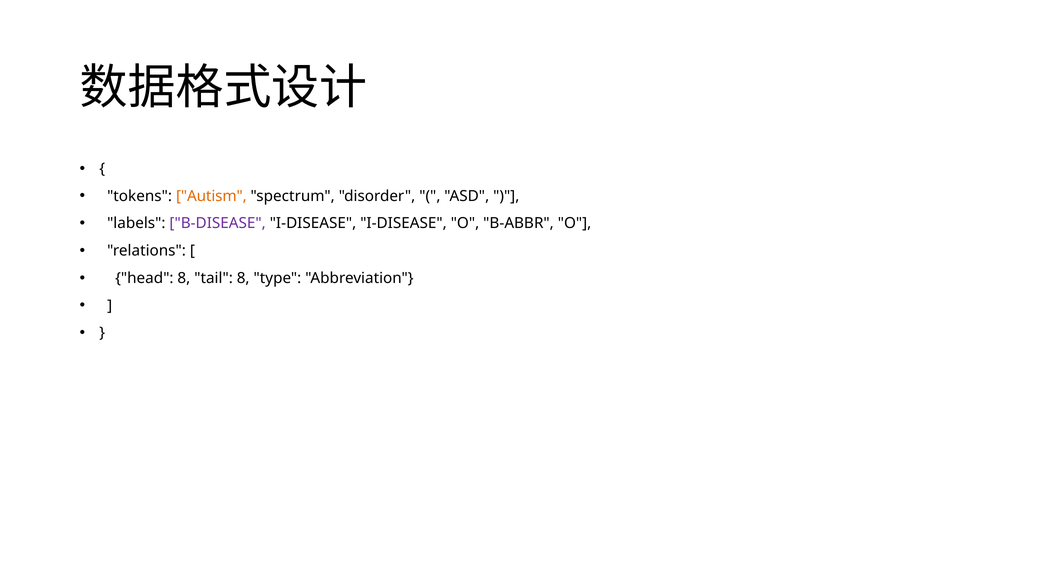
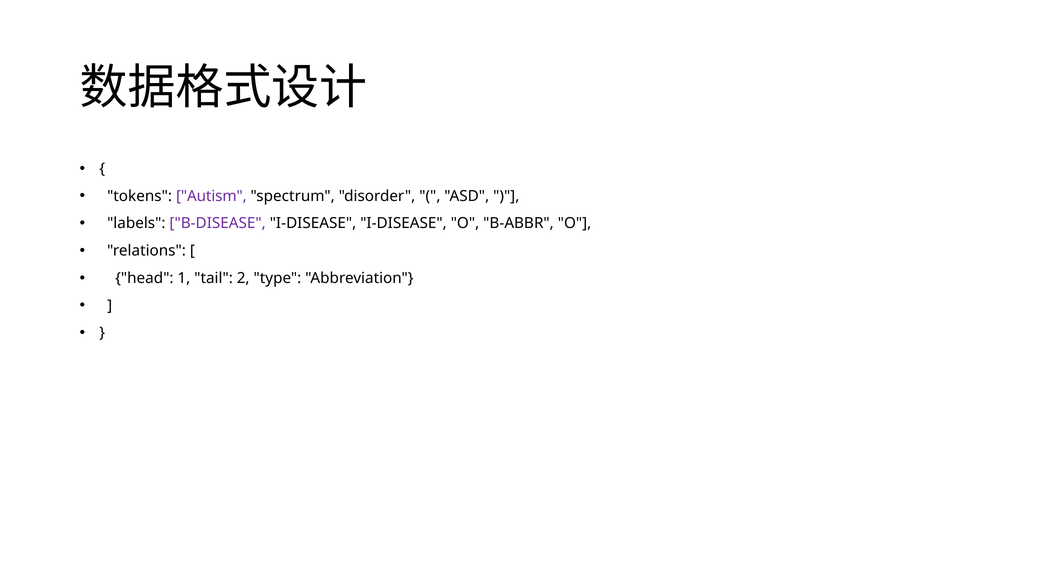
Autism colour: orange -> purple
head 8: 8 -> 1
tail 8: 8 -> 2
